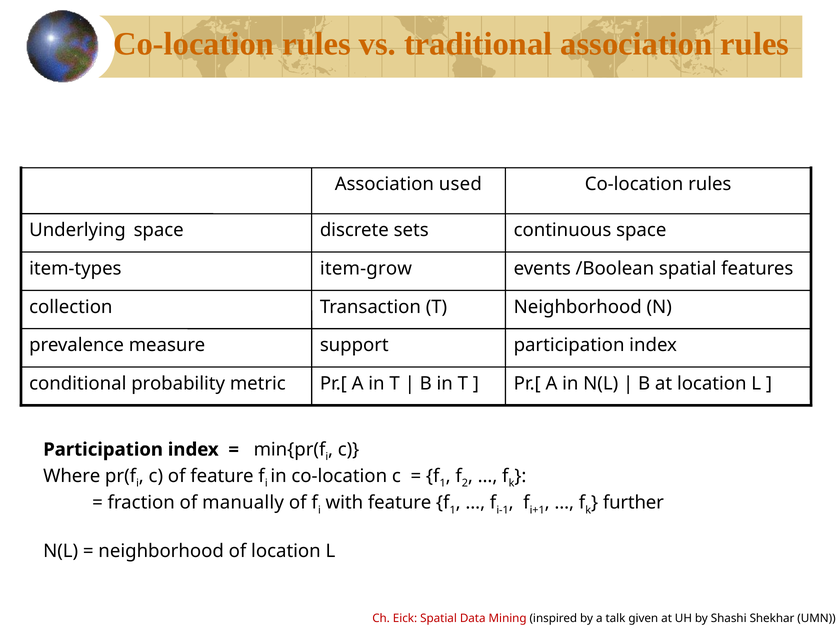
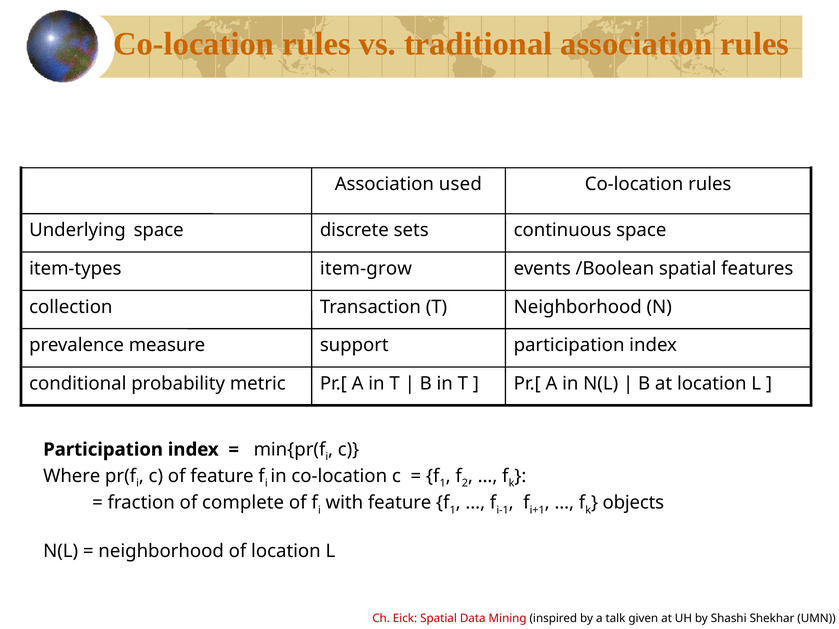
manually: manually -> complete
further: further -> objects
